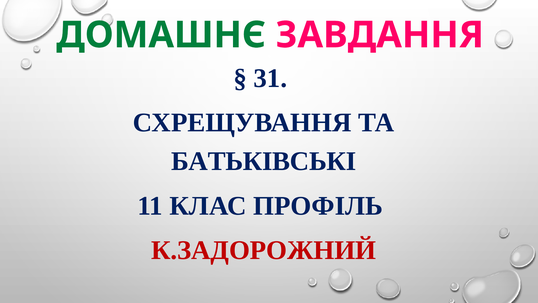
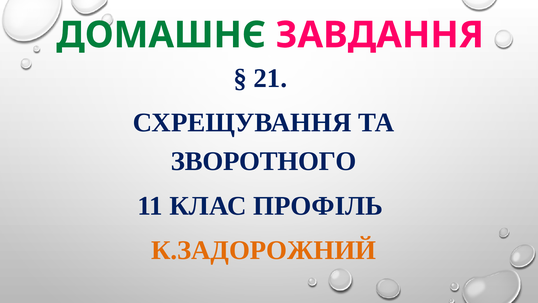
31: 31 -> 21
БАТЬКІВСЬКІ: БАТЬКІВСЬКІ -> ЗВОРОТНОГО
К.ЗАДОРОЖНИЙ colour: red -> orange
